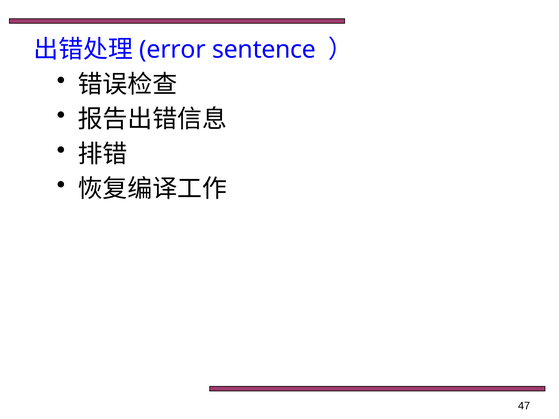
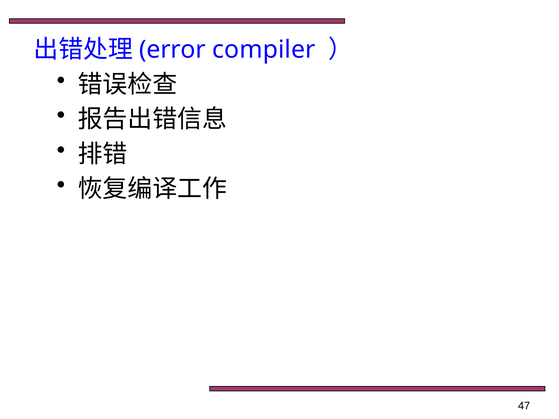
sentence: sentence -> compiler
